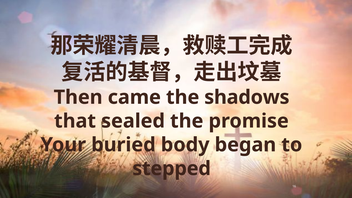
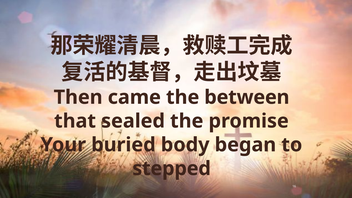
shadows: shadows -> between
